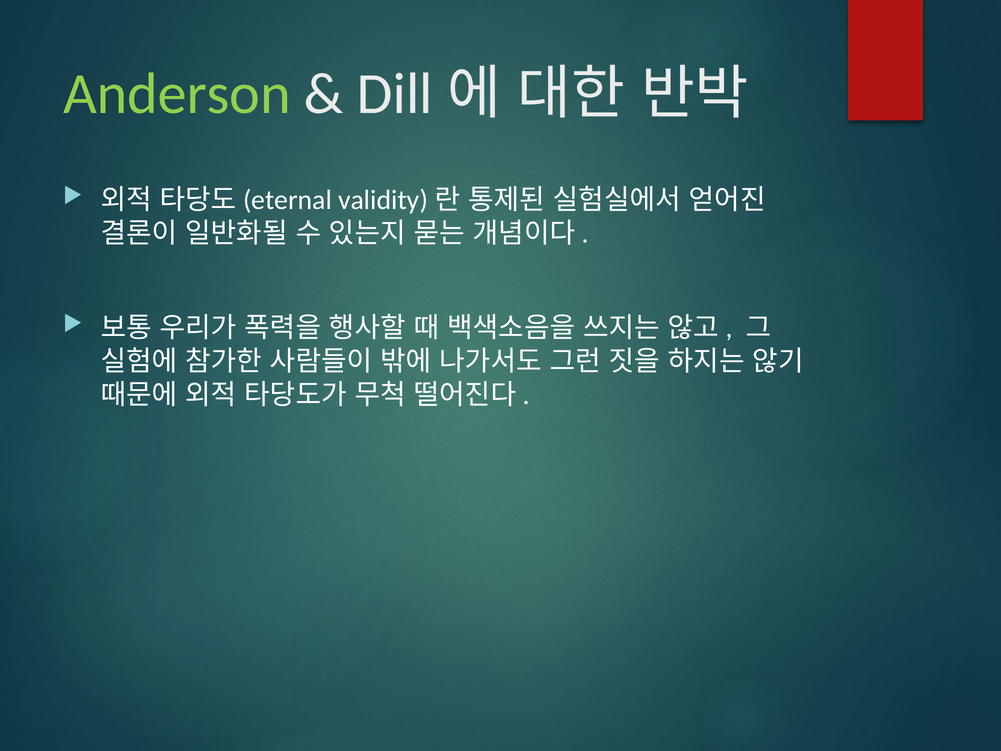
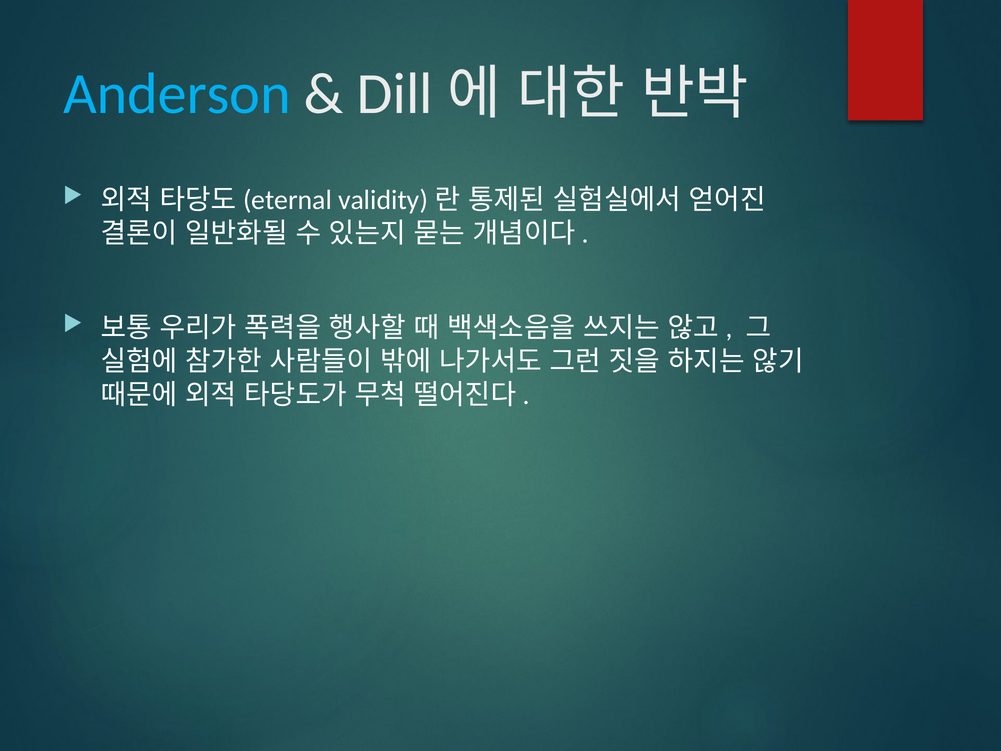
Anderson colour: light green -> light blue
